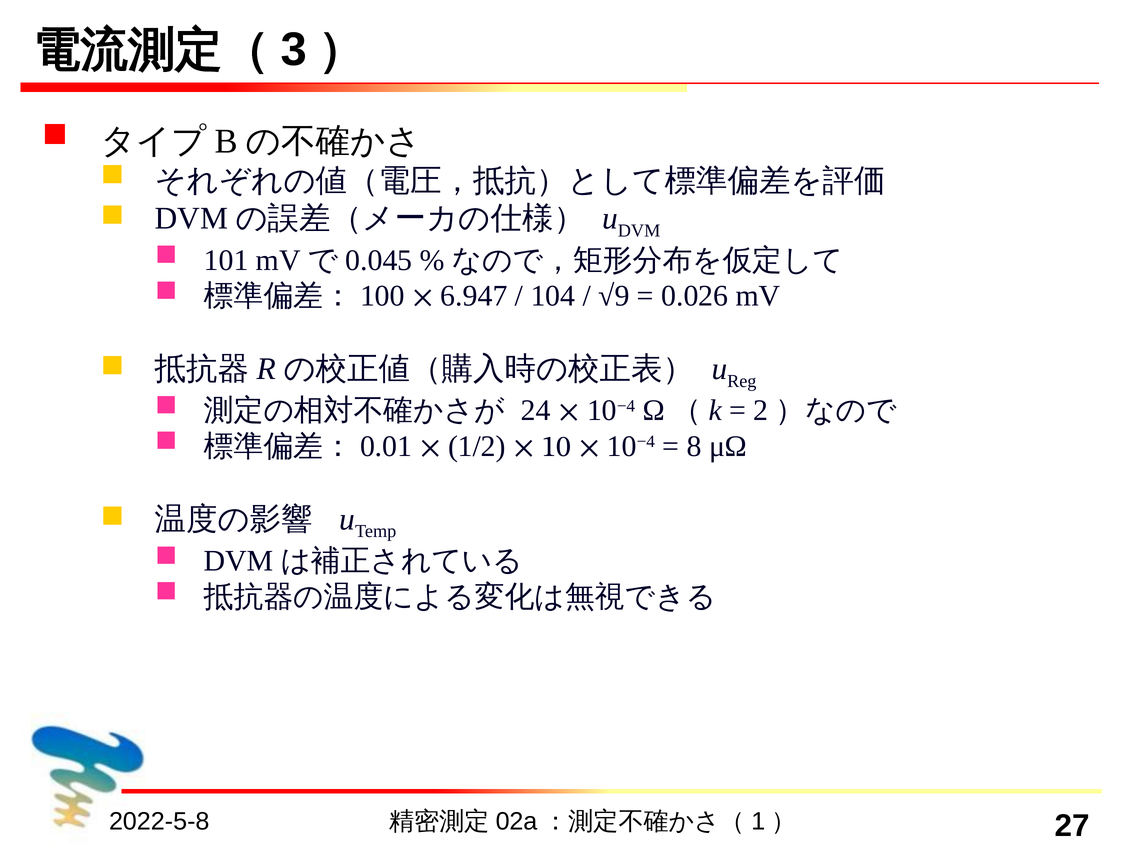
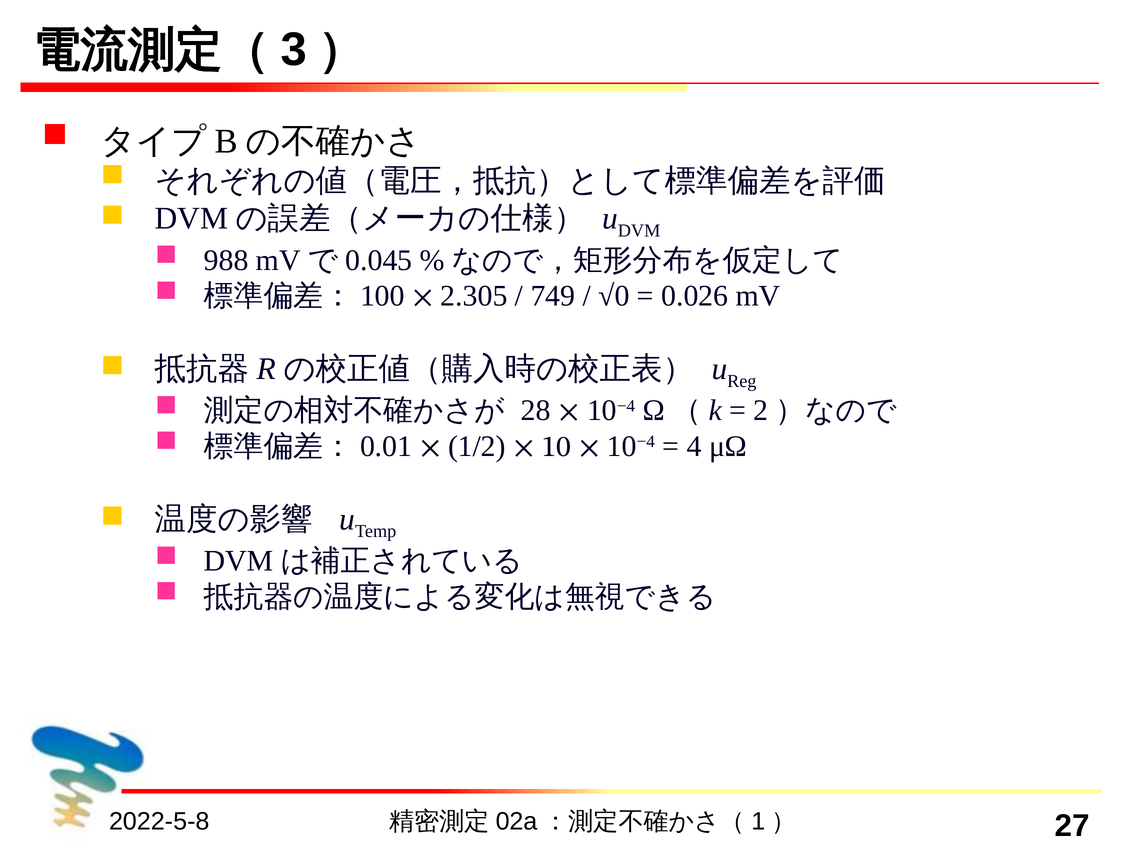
101: 101 -> 988
6.947: 6.947 -> 2.305
104: 104 -> 749
√9: √9 -> √0
24: 24 -> 28
8: 8 -> 4
